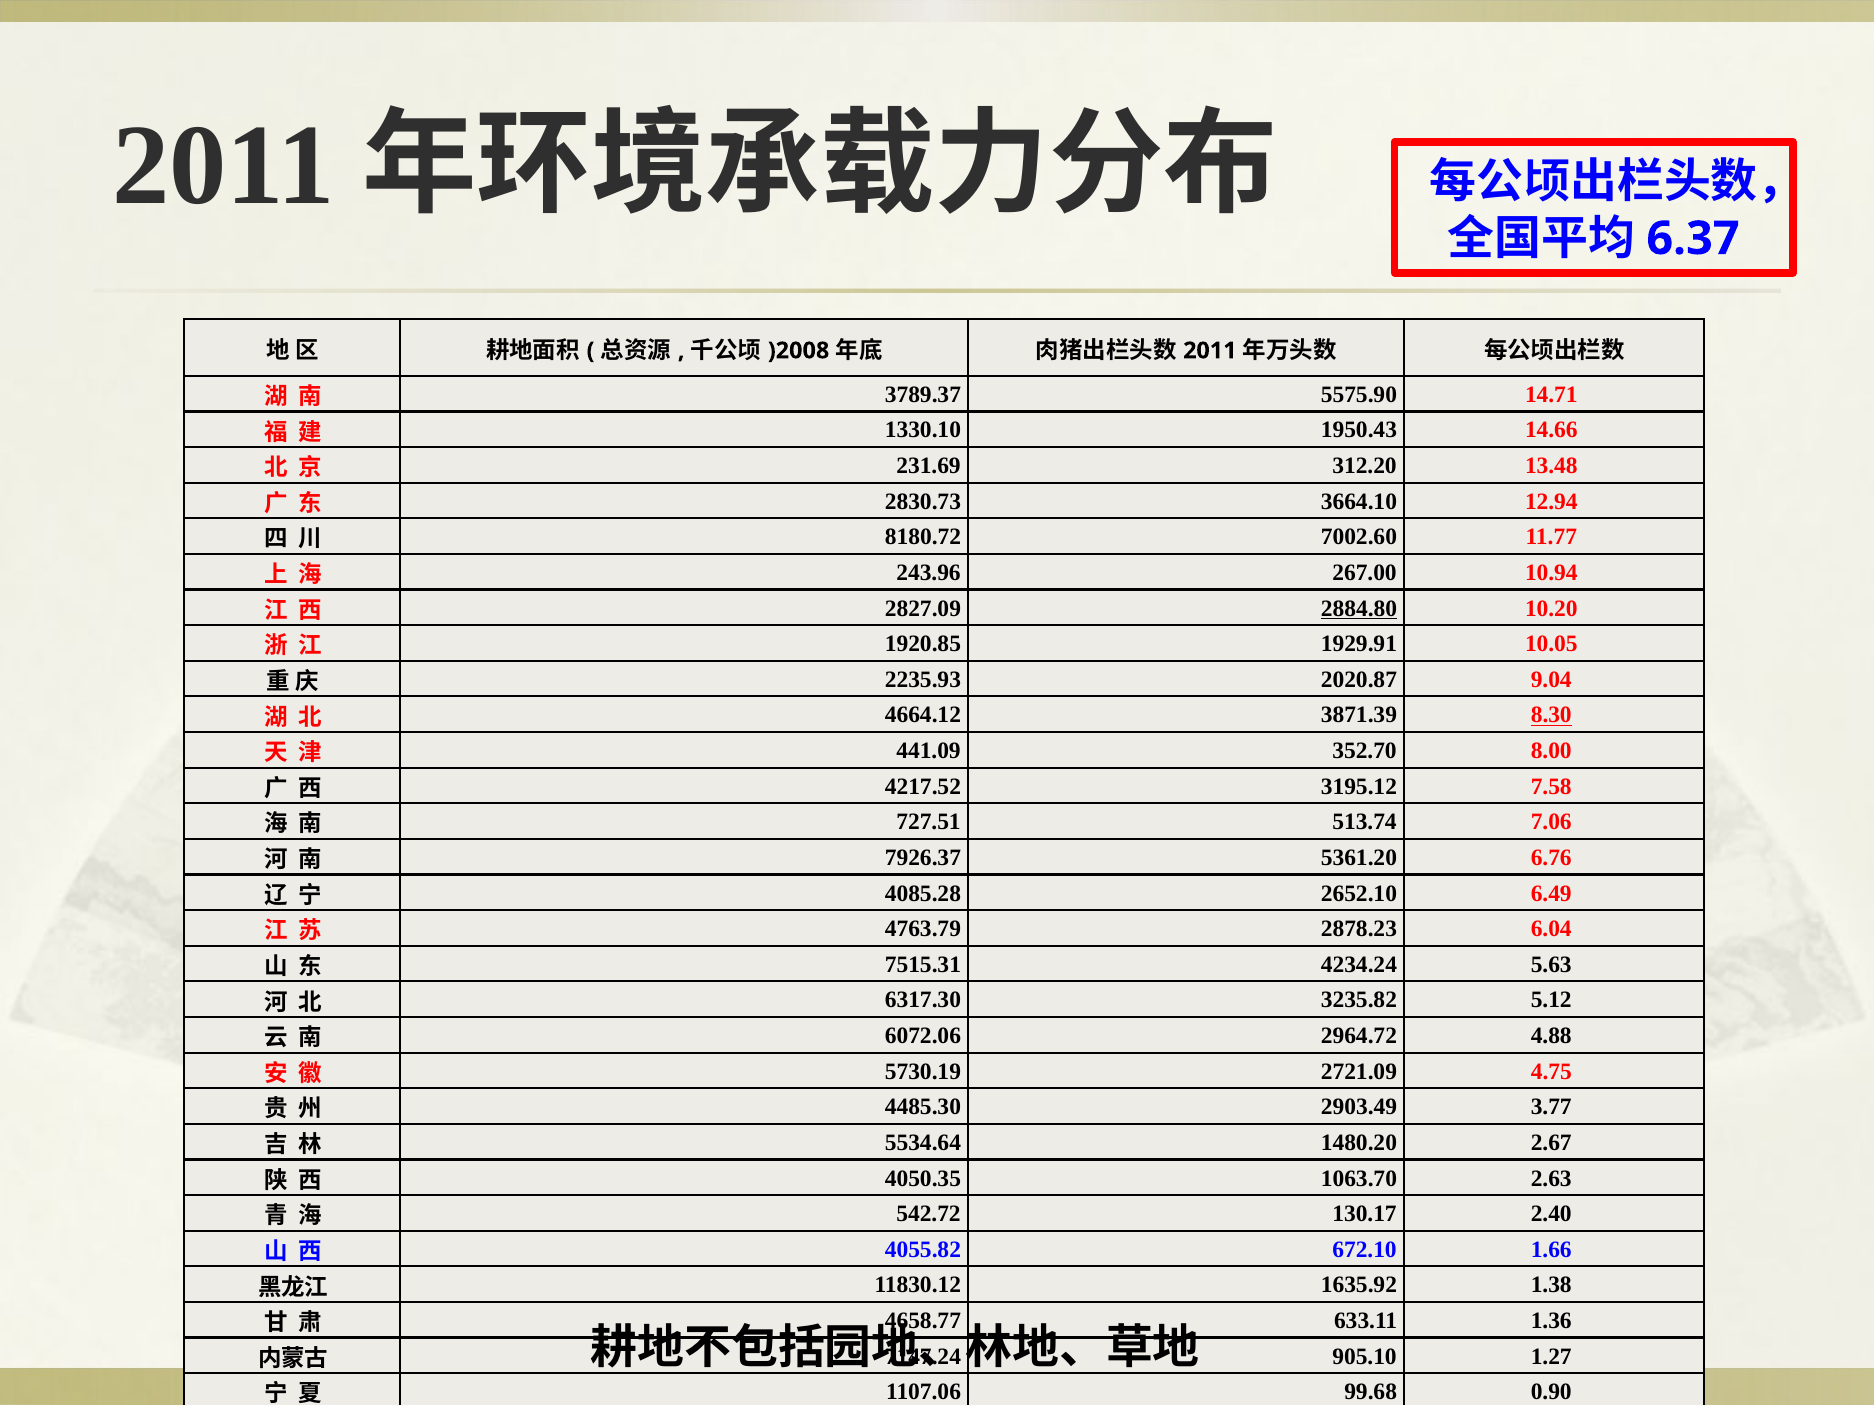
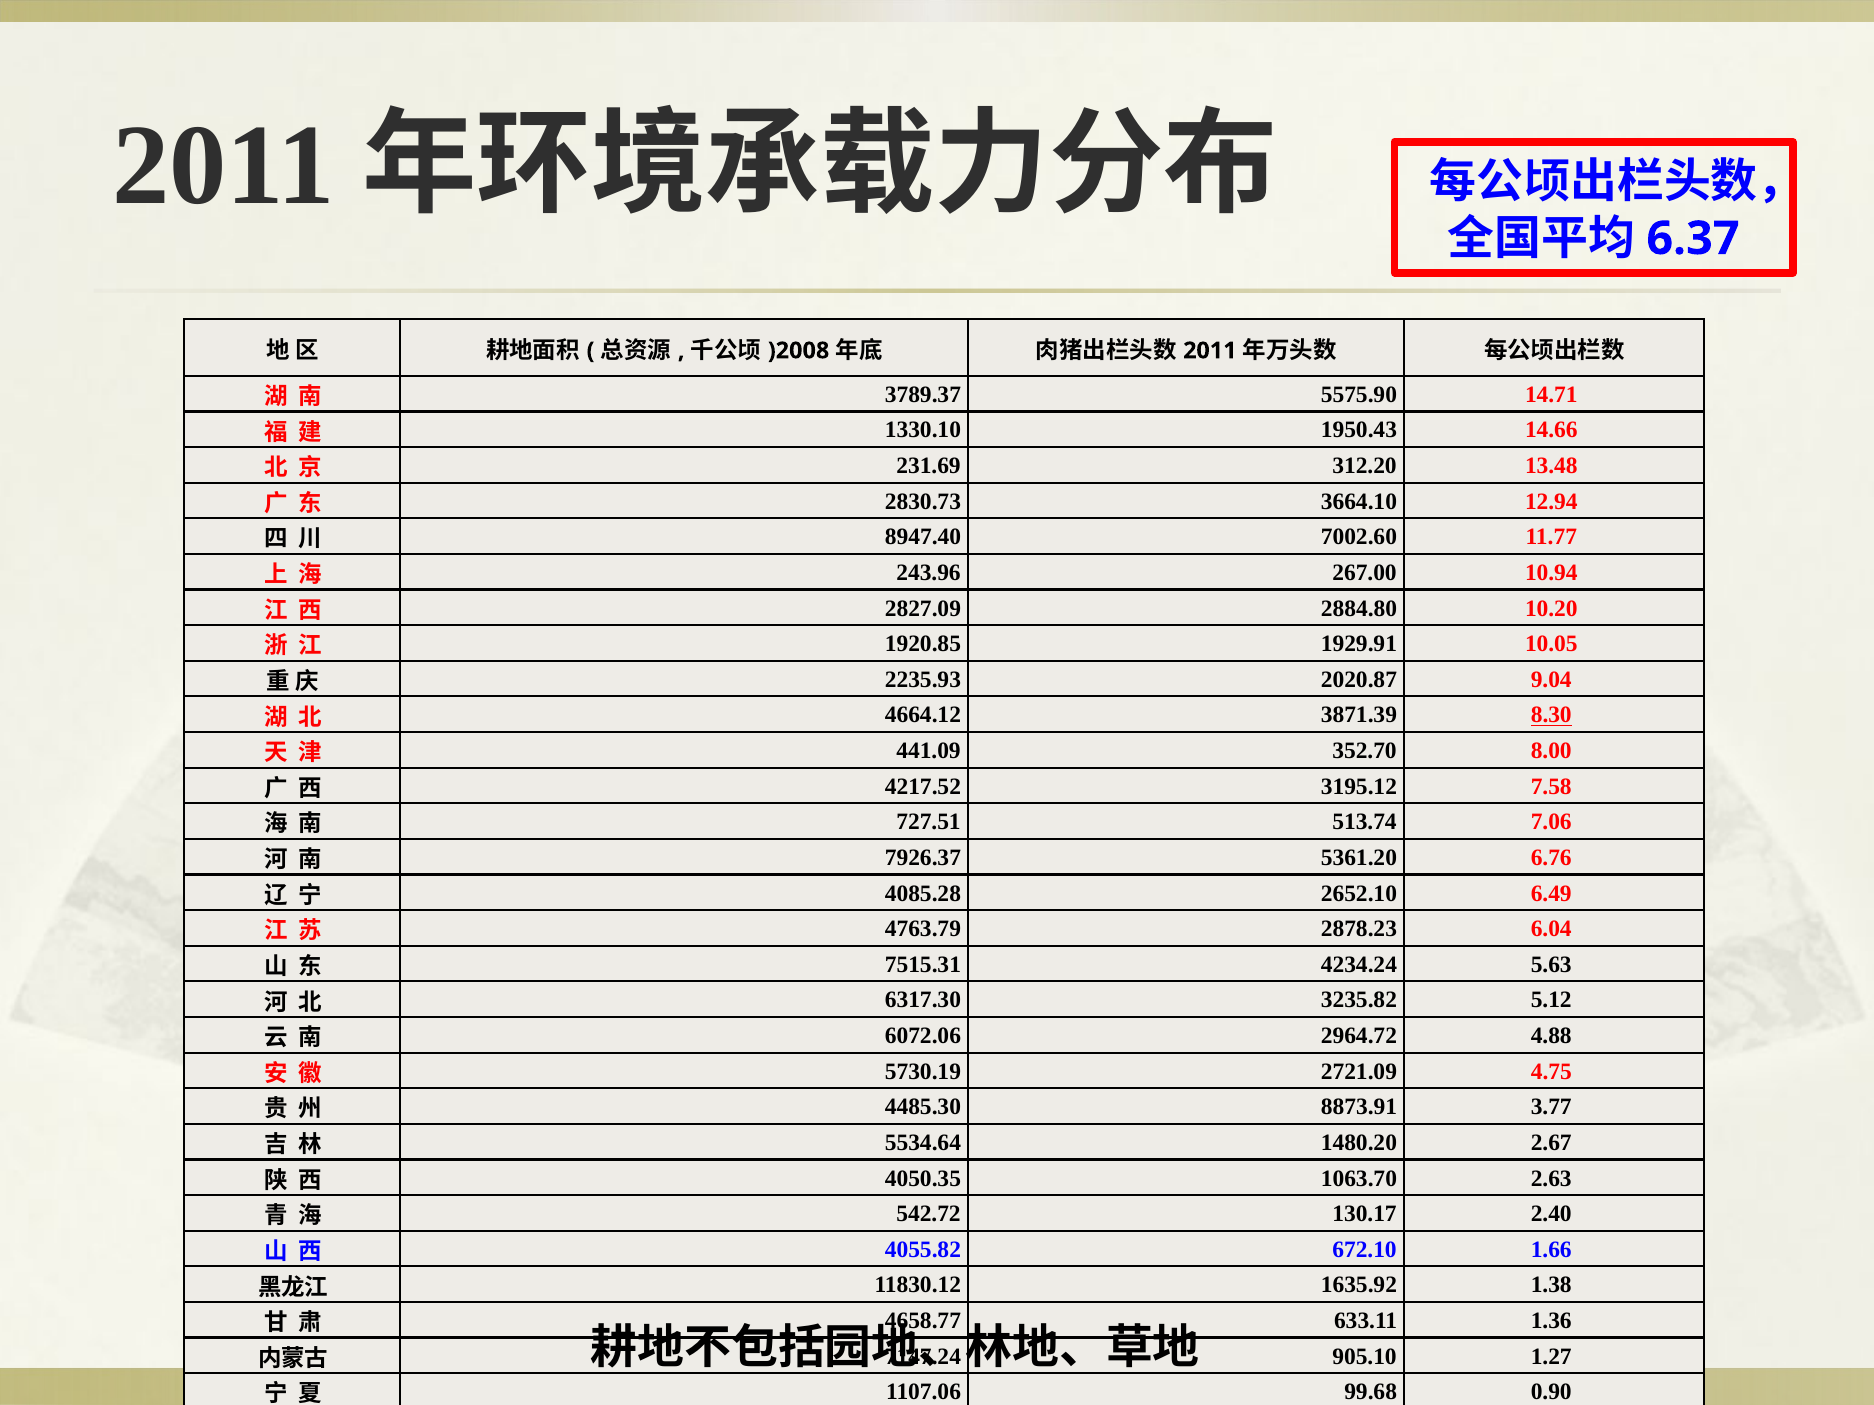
8180.72: 8180.72 -> 8947.40
2884.80 underline: present -> none
2903.49: 2903.49 -> 8873.91
